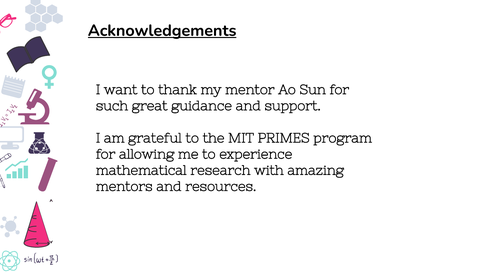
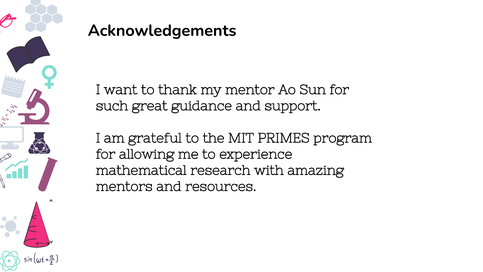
Acknowledgements underline: present -> none
